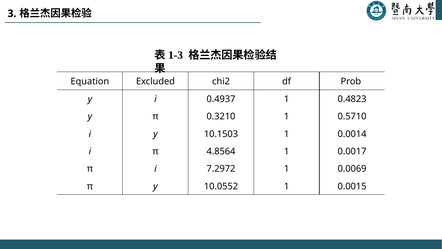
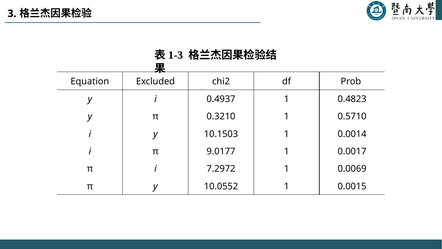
4.8564: 4.8564 -> 9.0177
